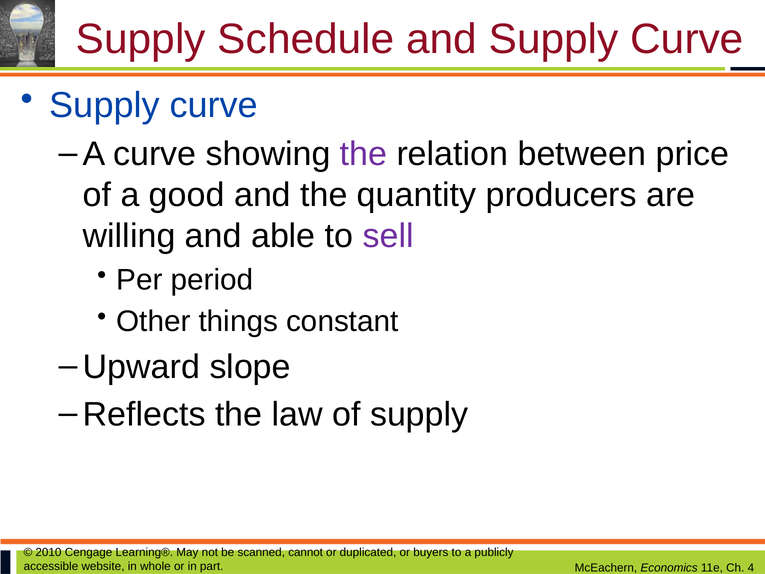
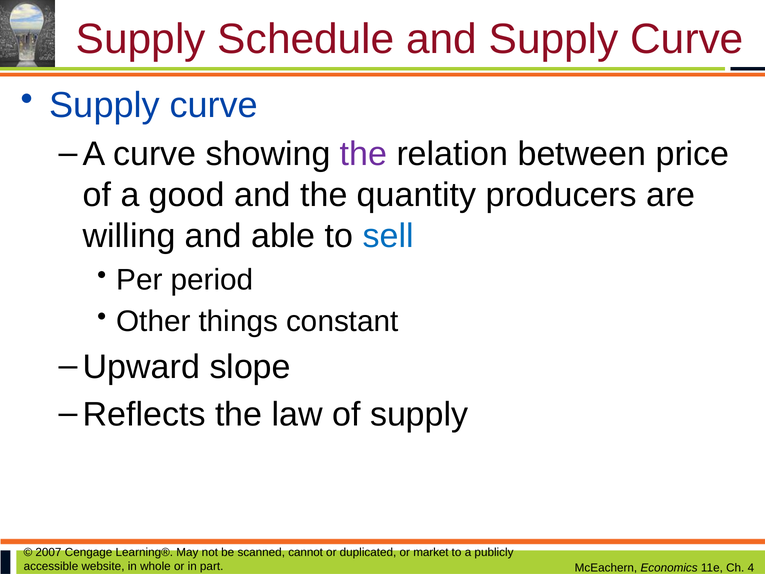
sell colour: purple -> blue
2010: 2010 -> 2007
buyers: buyers -> market
